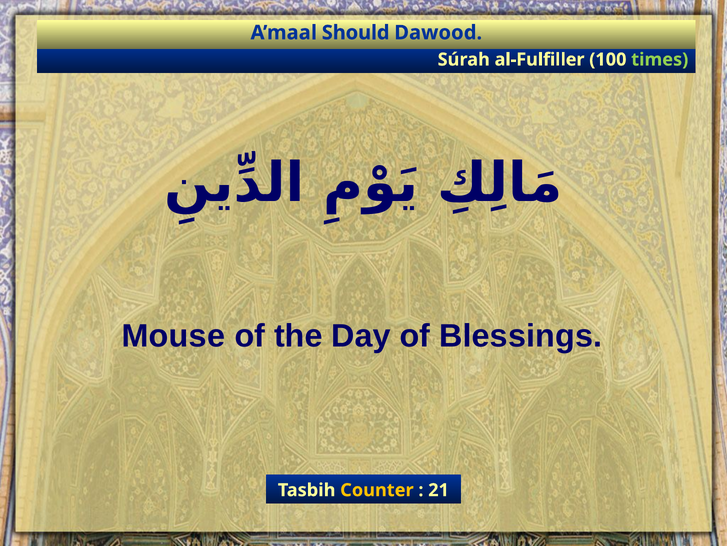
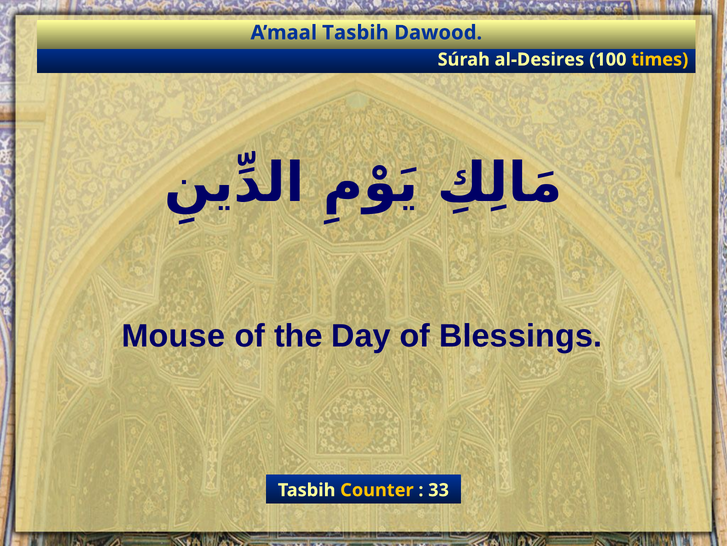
A’maal Should: Should -> Tasbih
al-Fulfiller: al-Fulfiller -> al-Desires
times colour: light green -> yellow
21: 21 -> 33
